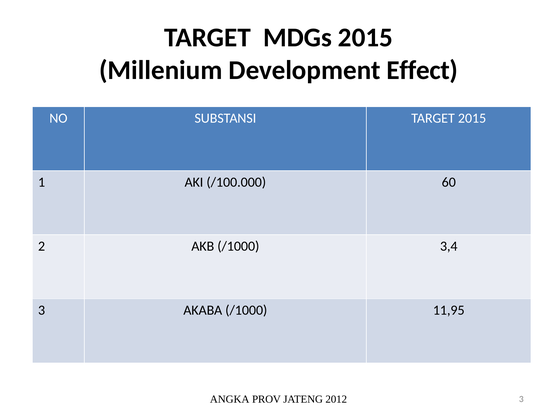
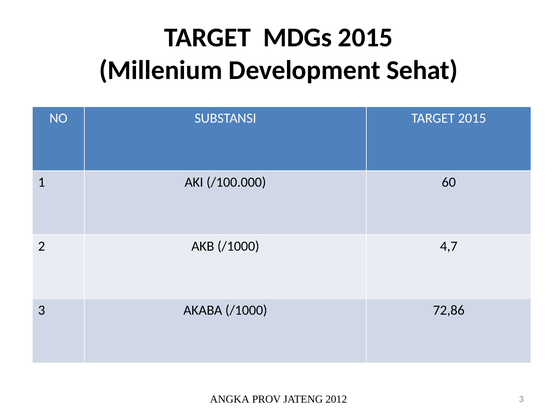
Effect: Effect -> Sehat
3,4: 3,4 -> 4,7
11,95: 11,95 -> 72,86
